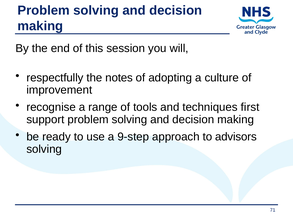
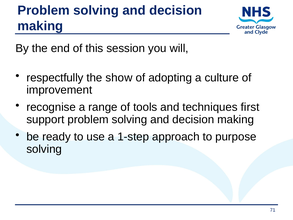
notes: notes -> show
9-step: 9-step -> 1-step
advisors: advisors -> purpose
